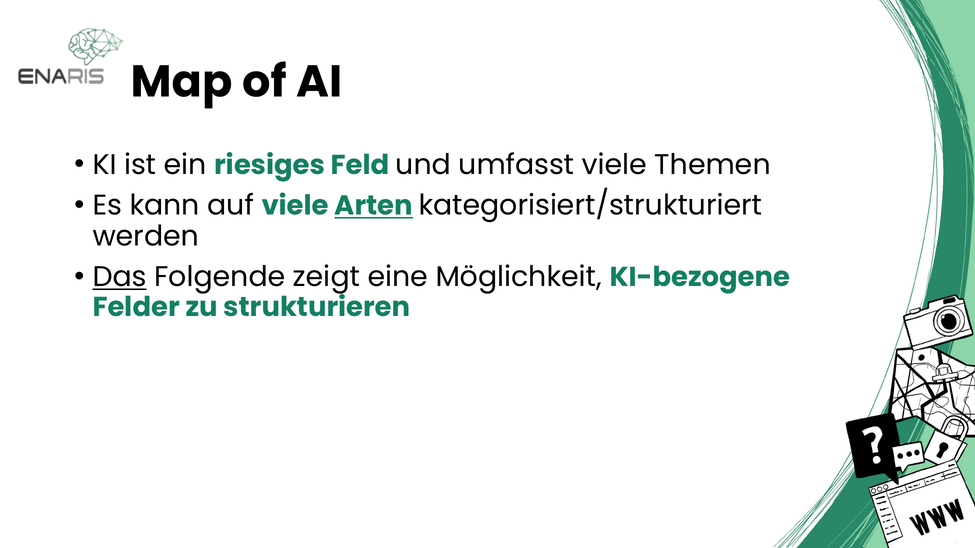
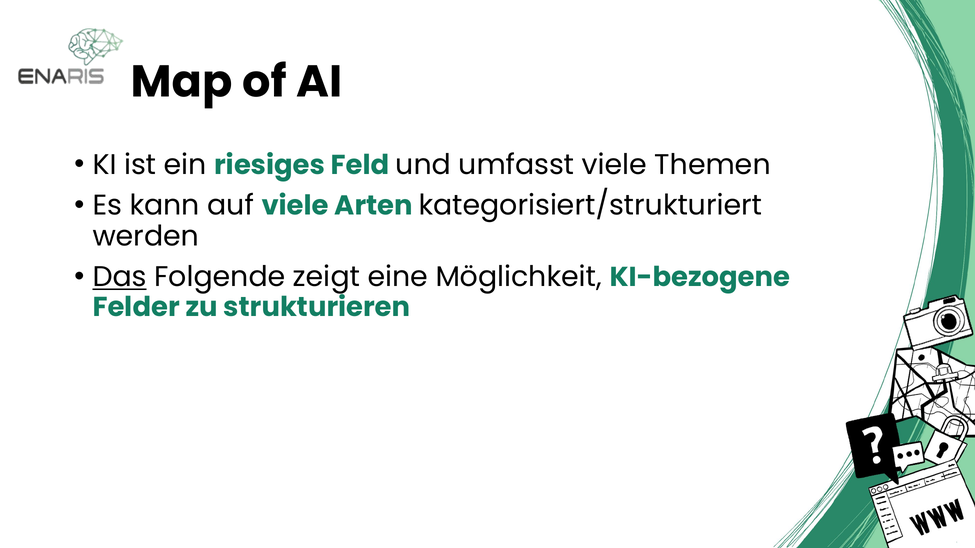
Arten underline: present -> none
